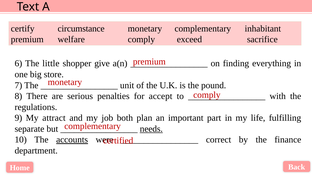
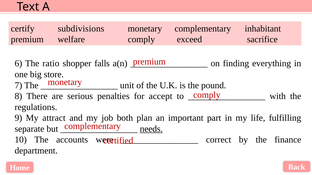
circumstance: circumstance -> subdivisions
little: little -> ratio
give: give -> falls
accounts underline: present -> none
